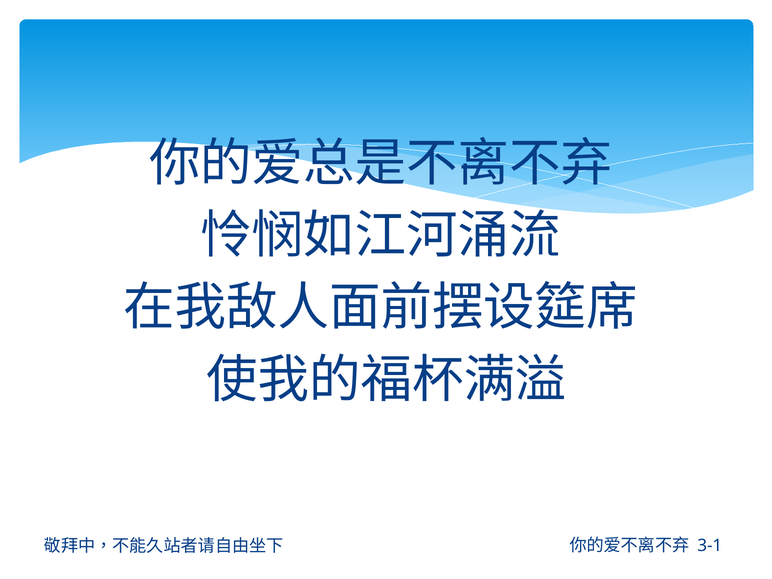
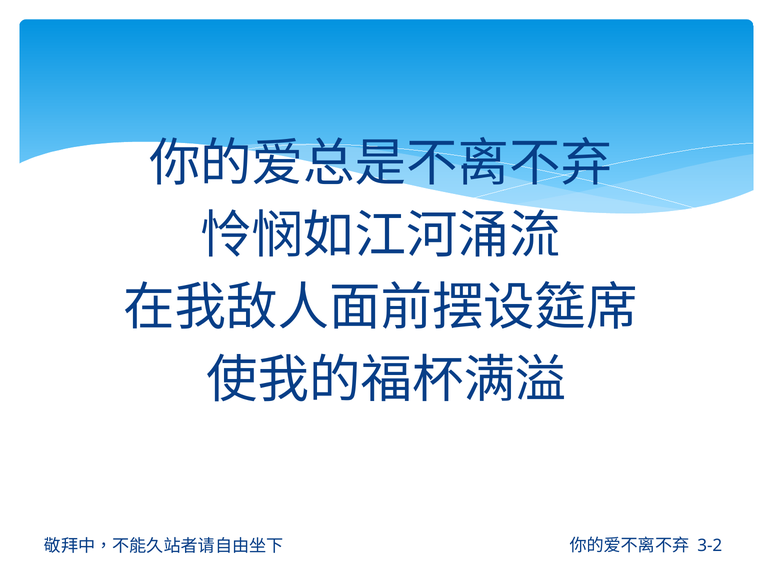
3-1: 3-1 -> 3-2
